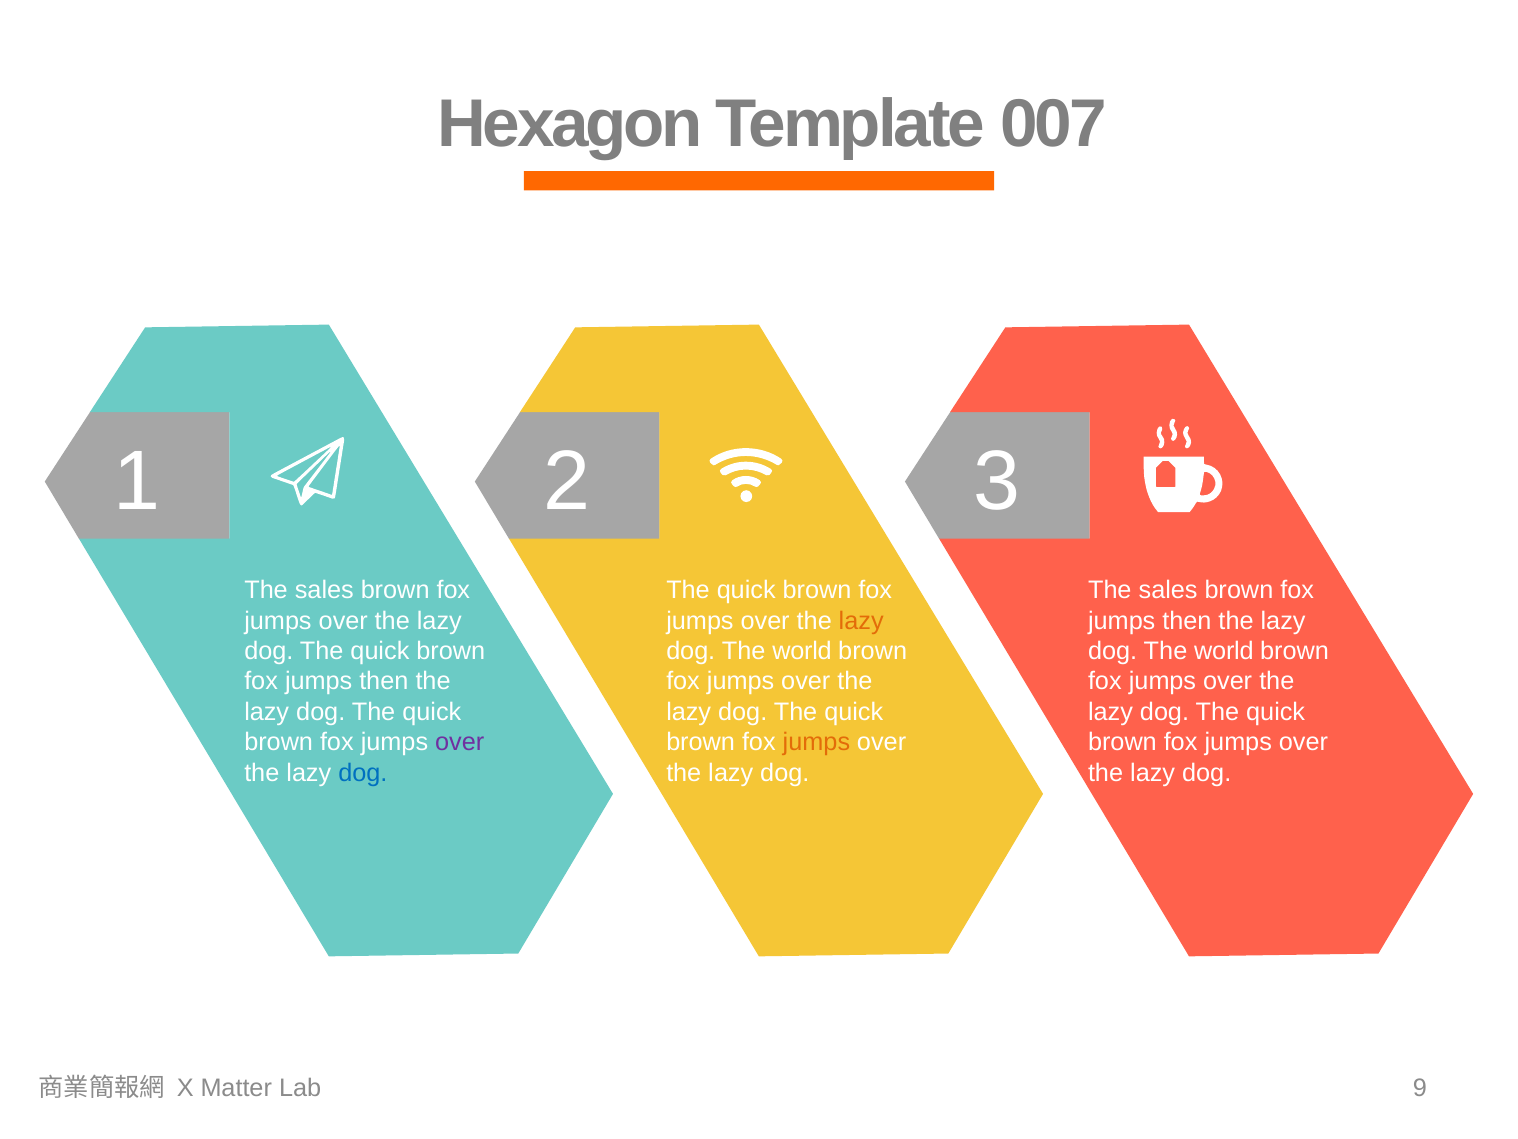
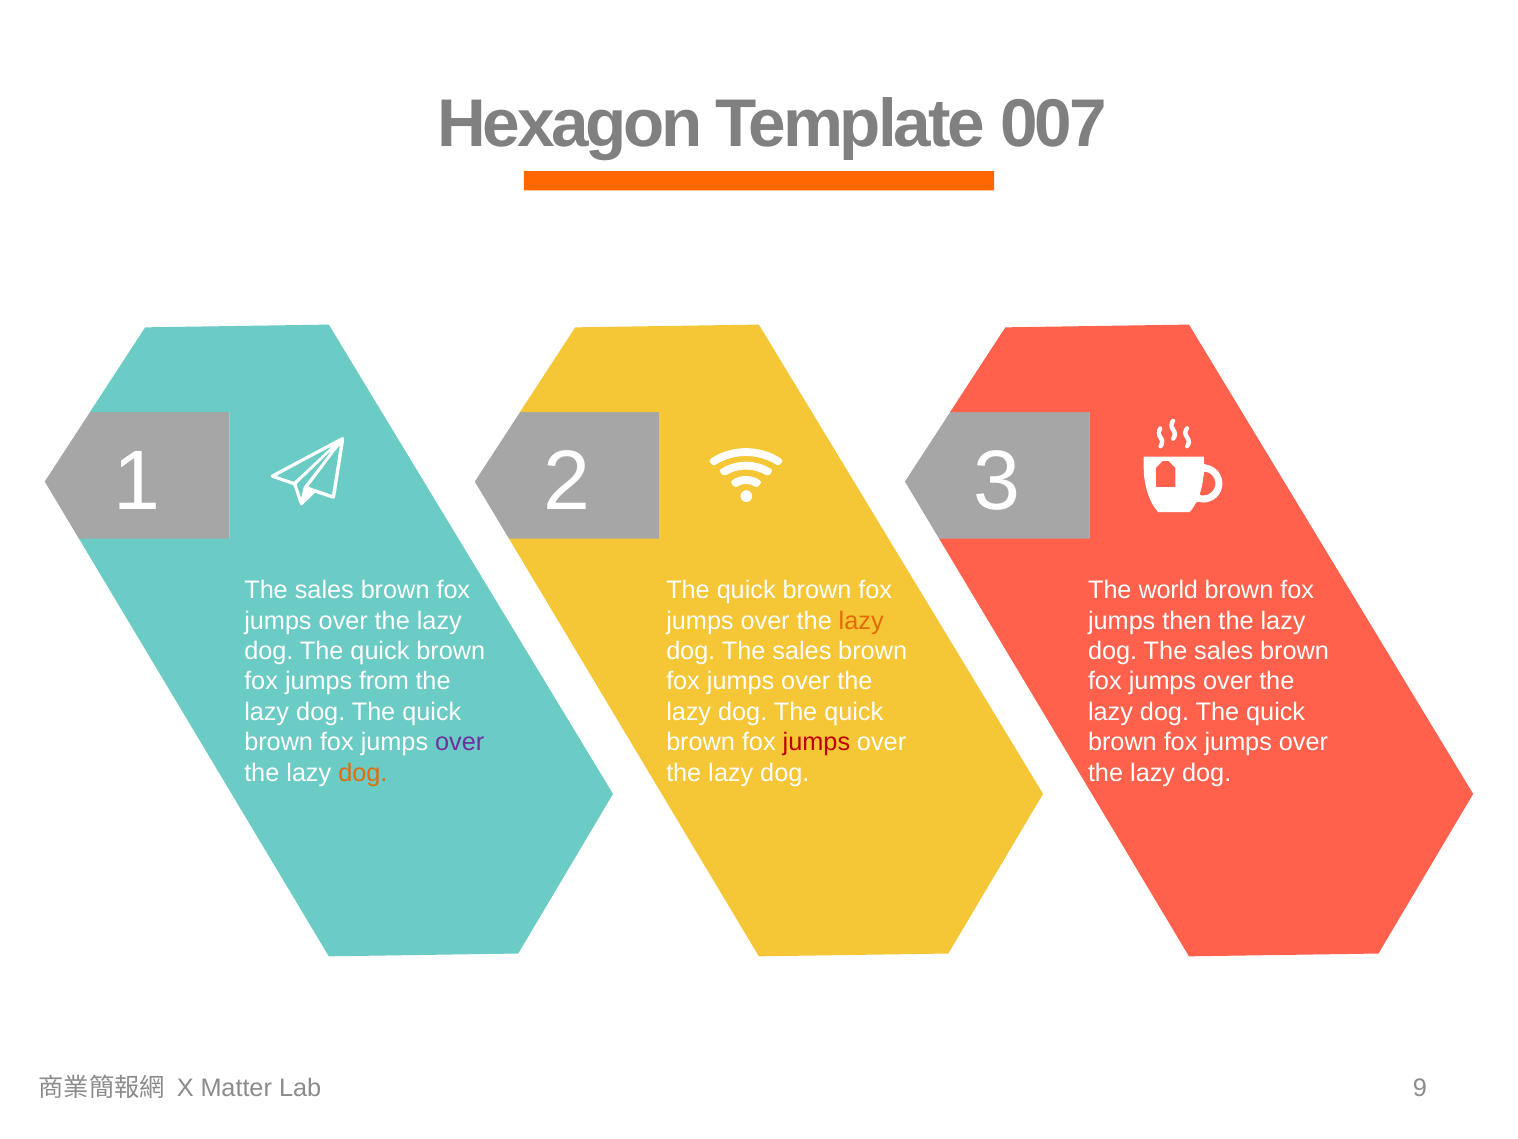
sales at (1168, 590): sales -> world
world at (802, 651): world -> sales
world at (1224, 651): world -> sales
then at (384, 681): then -> from
jumps at (816, 742) colour: orange -> red
dog at (363, 772) colour: blue -> orange
